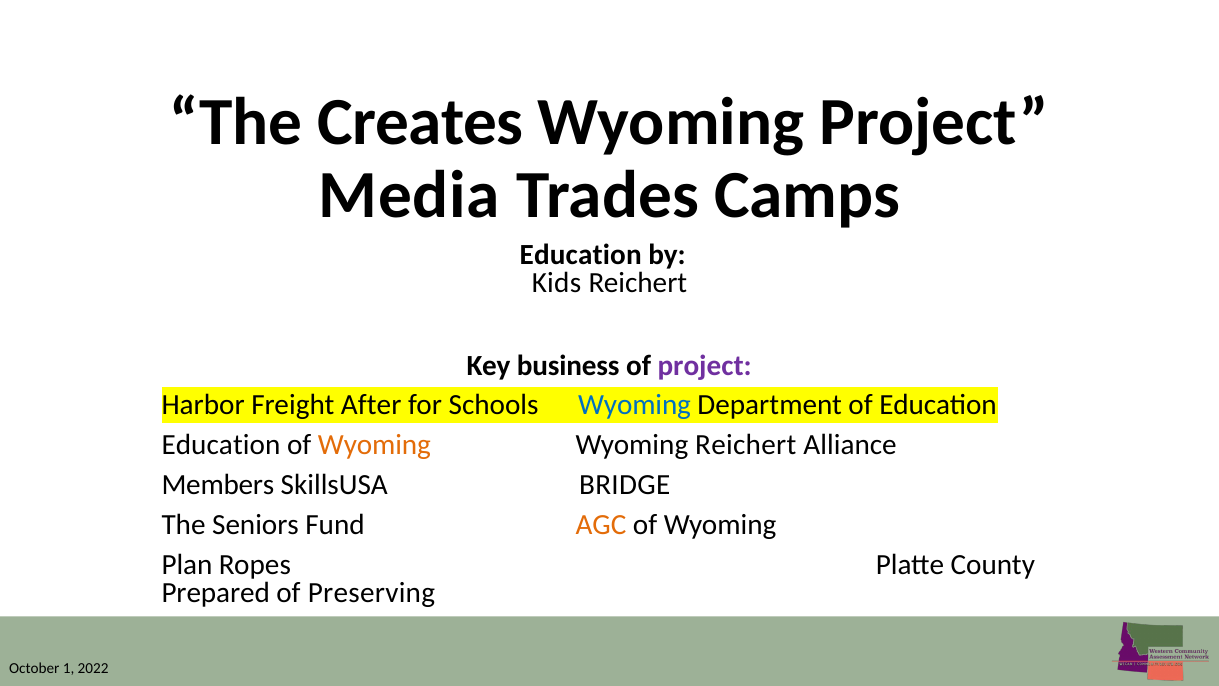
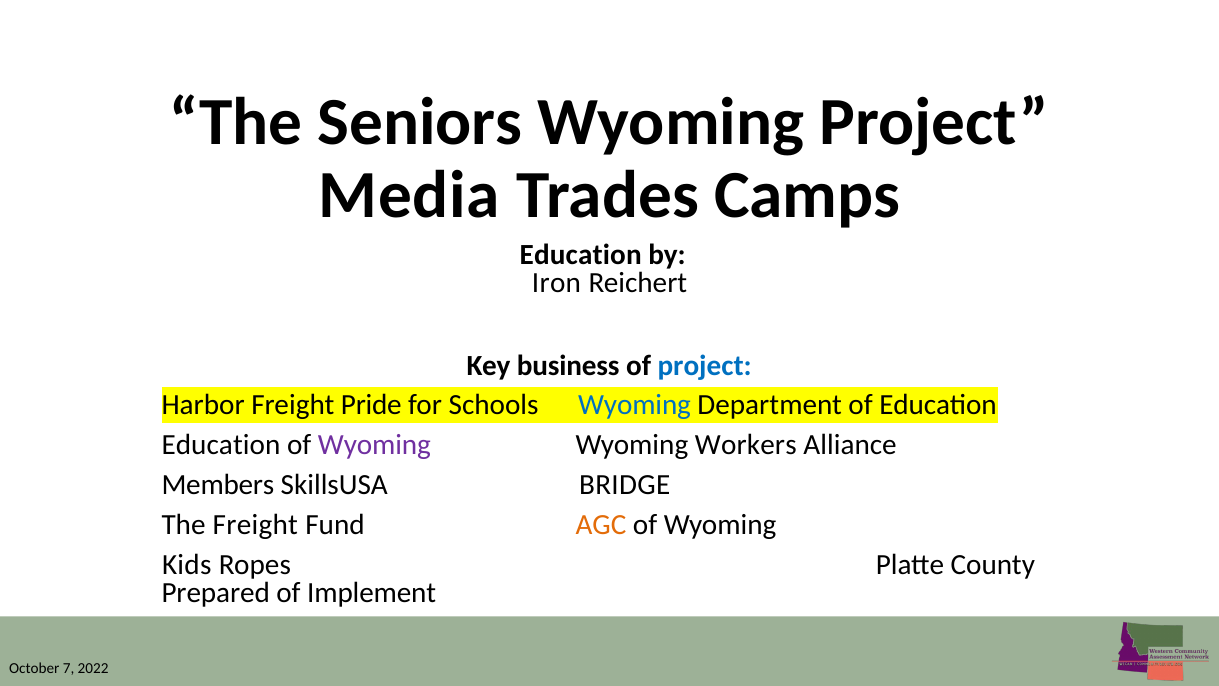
Creates: Creates -> Seniors
Kids: Kids -> Iron
project at (705, 365) colour: purple -> blue
After: After -> Pride
Wyoming at (374, 445) colour: orange -> purple
Wyoming Reichert: Reichert -> Workers
The Seniors: Seniors -> Freight
Plan: Plan -> Kids
Preserving: Preserving -> Implement
1: 1 -> 7
